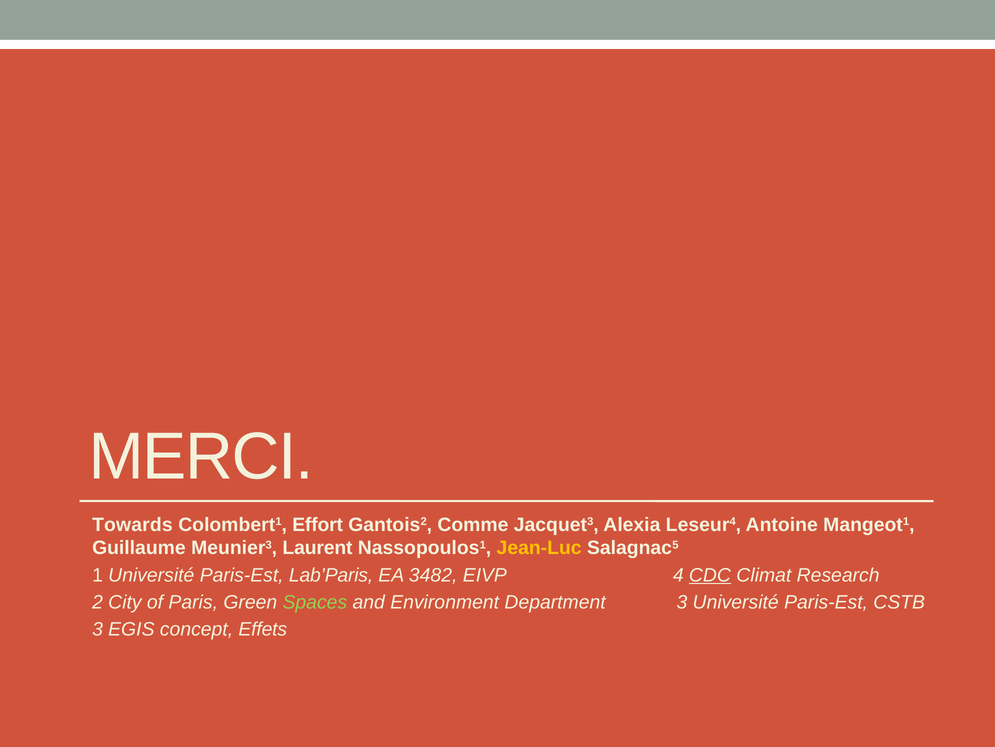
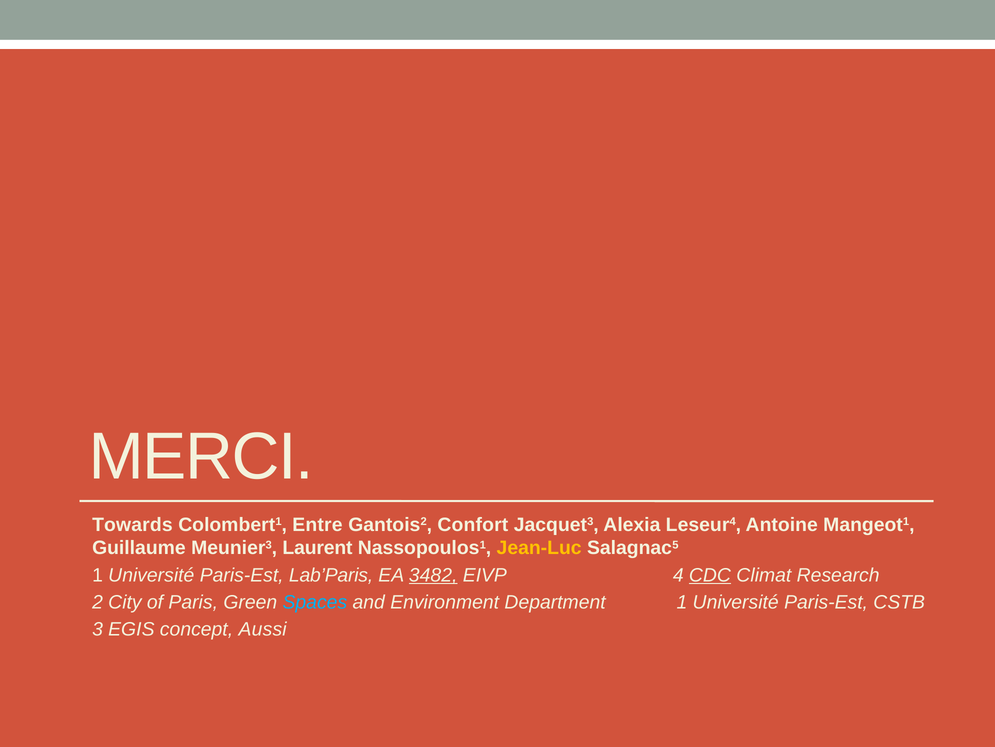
Effort: Effort -> Entre
Comme: Comme -> Confort
3482 underline: none -> present
Spaces colour: light green -> light blue
Department 3: 3 -> 1
Effets: Effets -> Aussi
